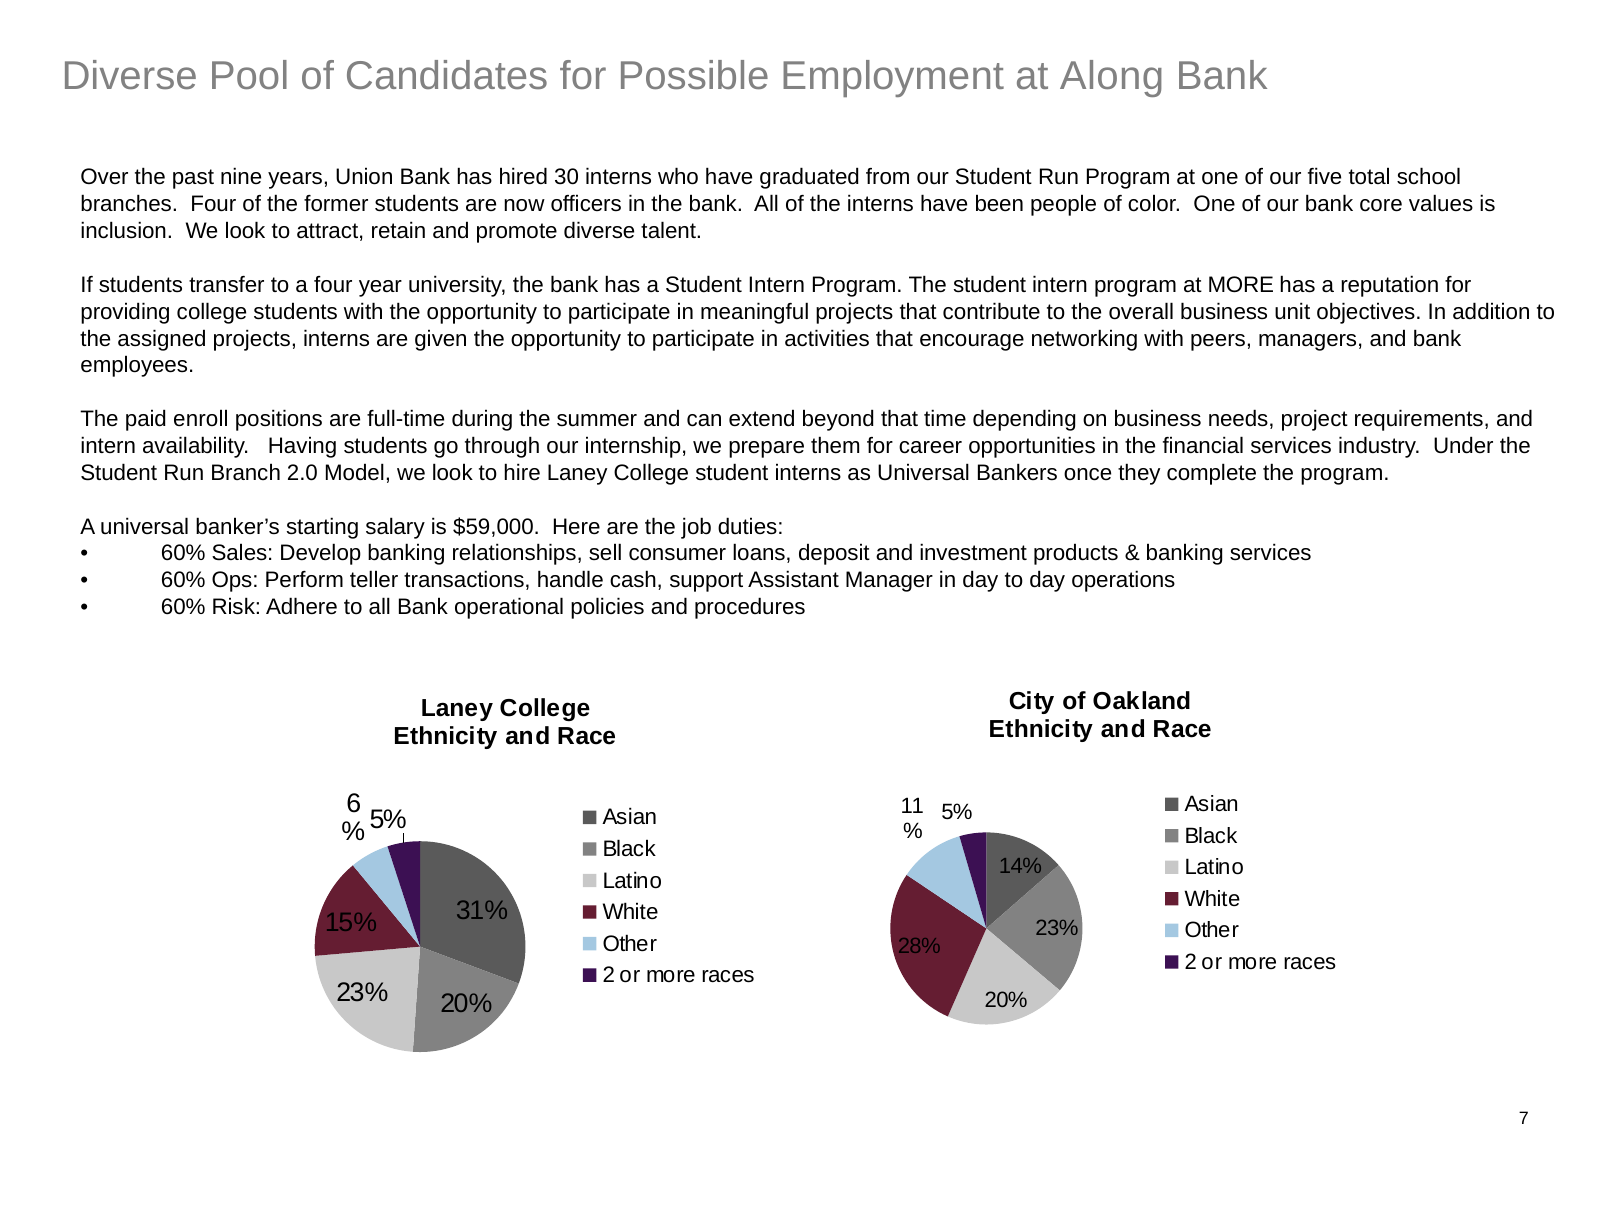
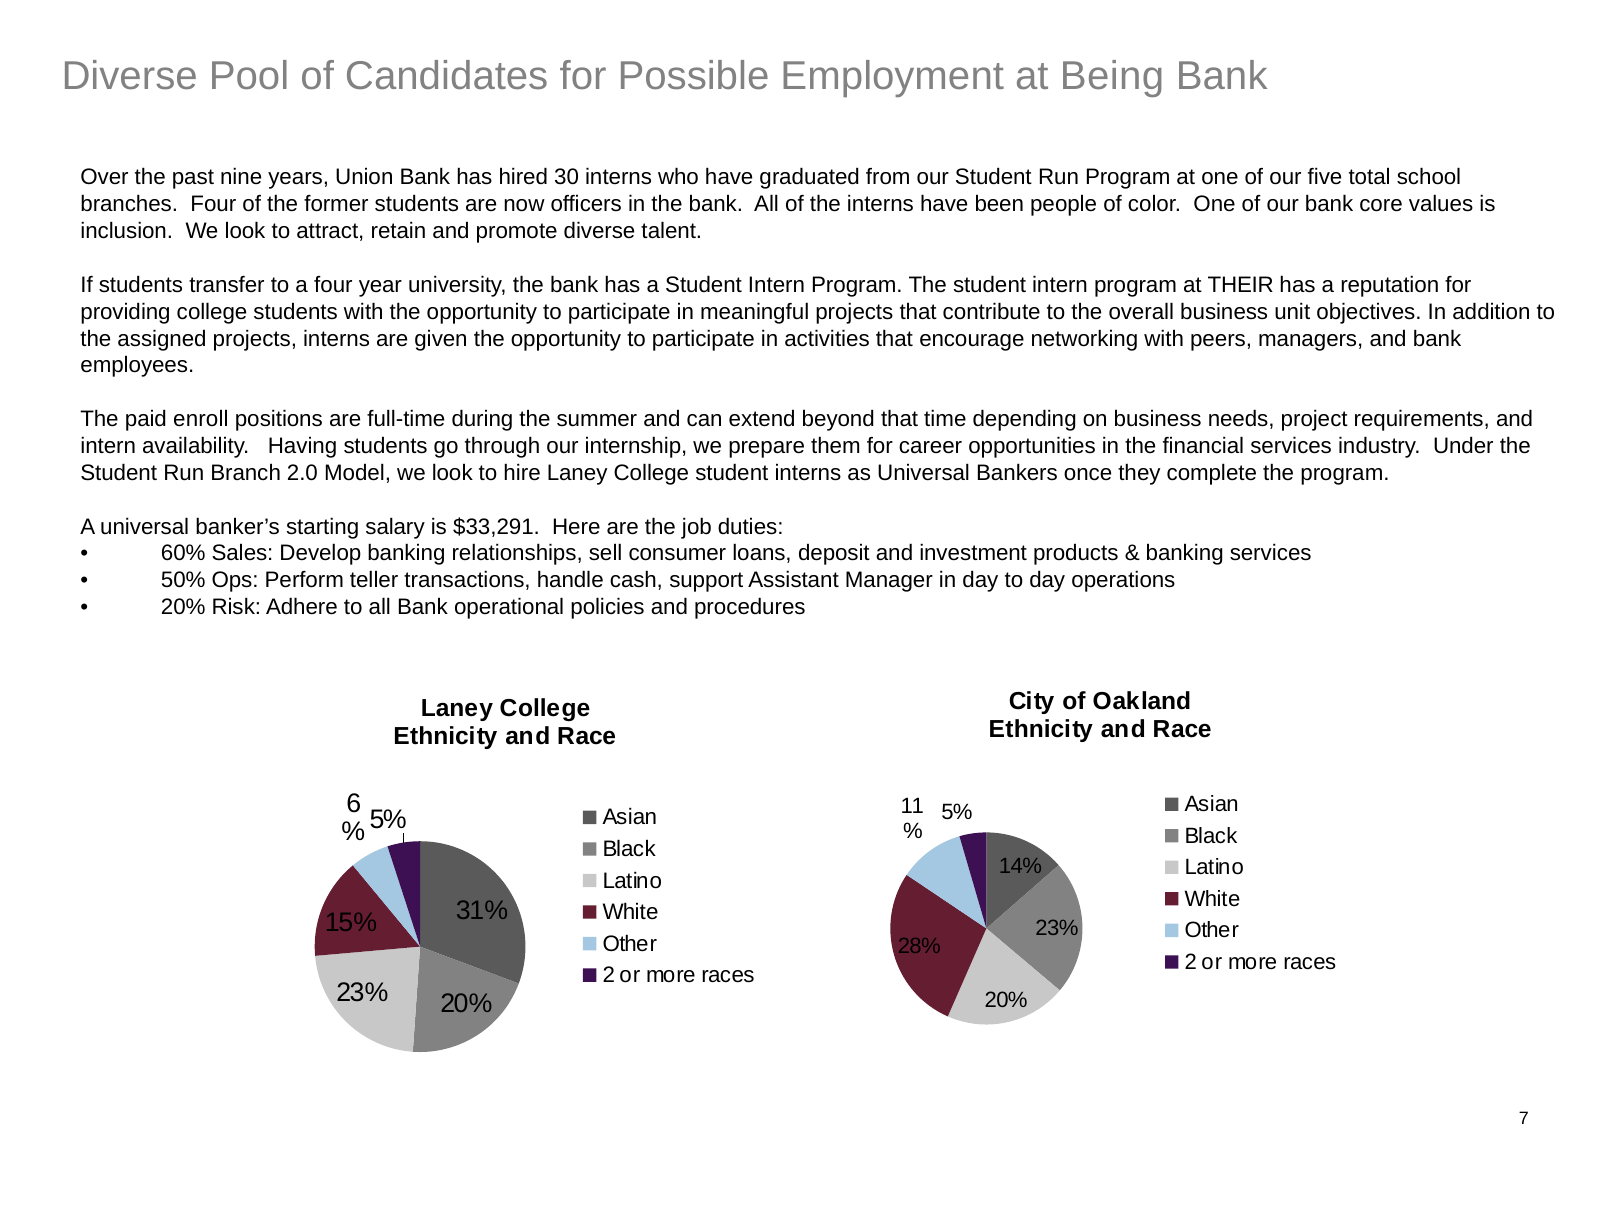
Along: Along -> Being
at MORE: MORE -> THEIR
$59,000: $59,000 -> $33,291
60% at (183, 580): 60% -> 50%
60% at (183, 607): 60% -> 20%
